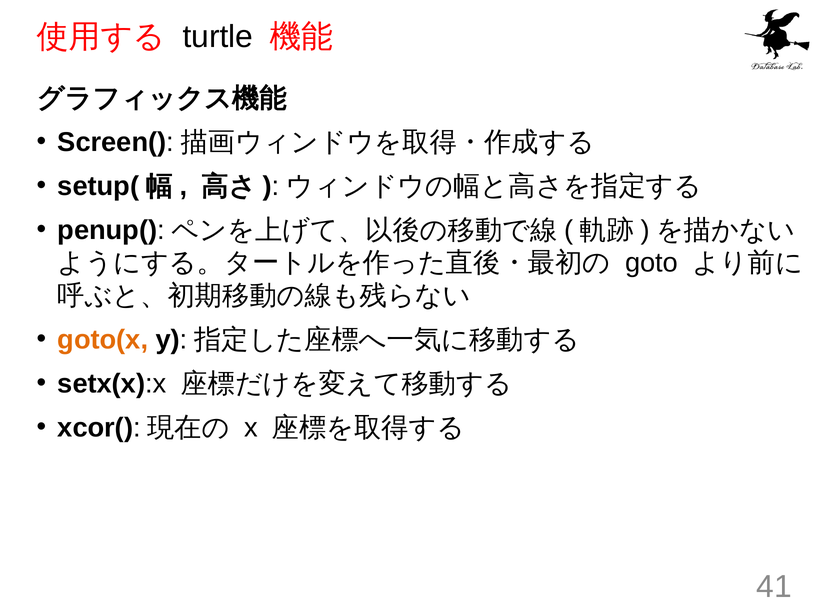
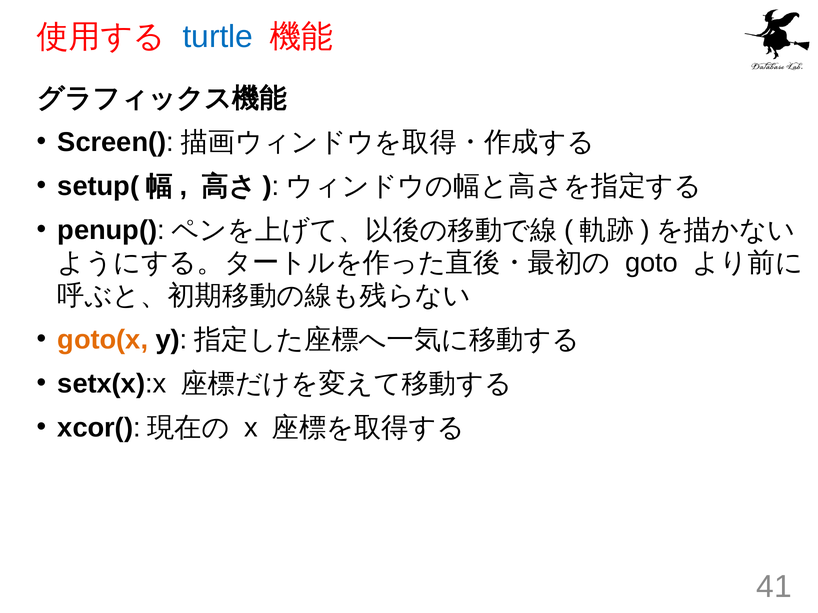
turtle colour: black -> blue
